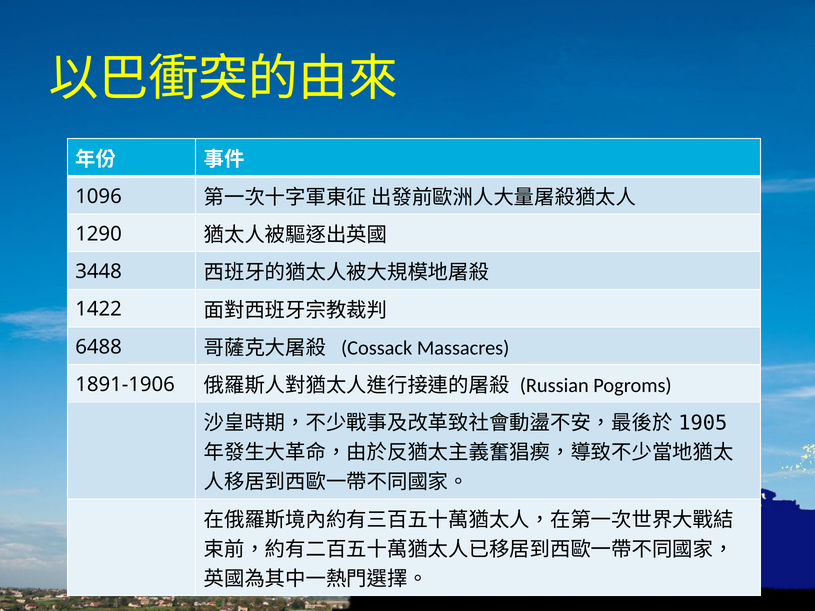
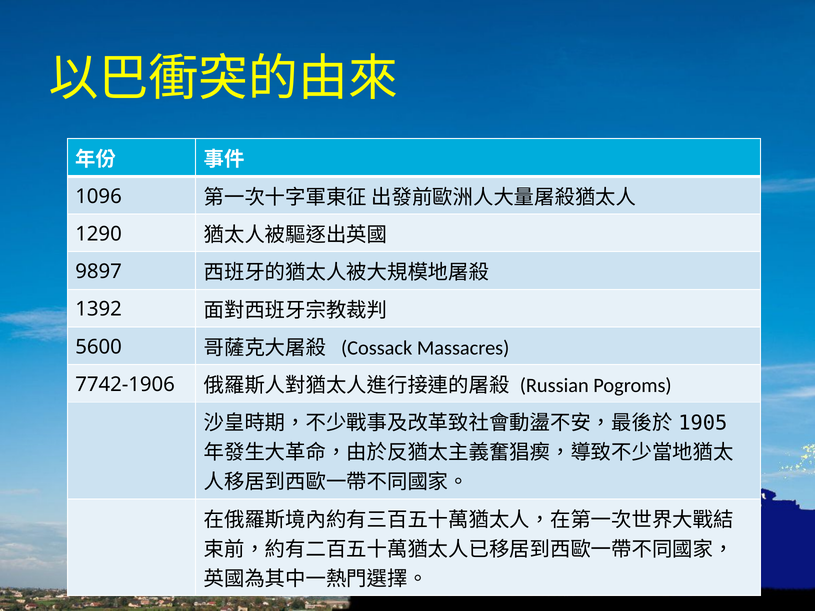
3448: 3448 -> 9897
1422: 1422 -> 1392
6488: 6488 -> 5600
1891-1906: 1891-1906 -> 7742-1906
